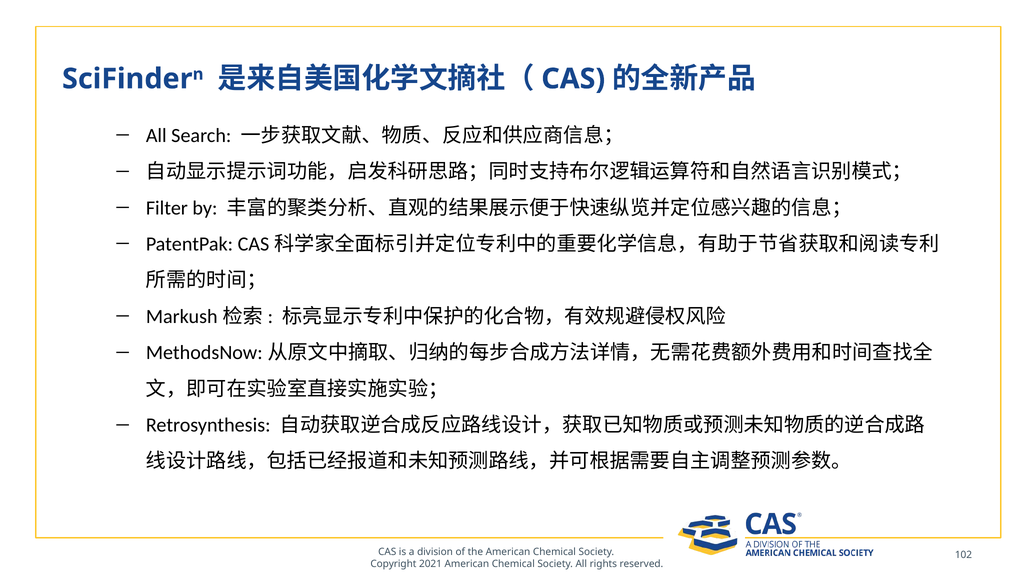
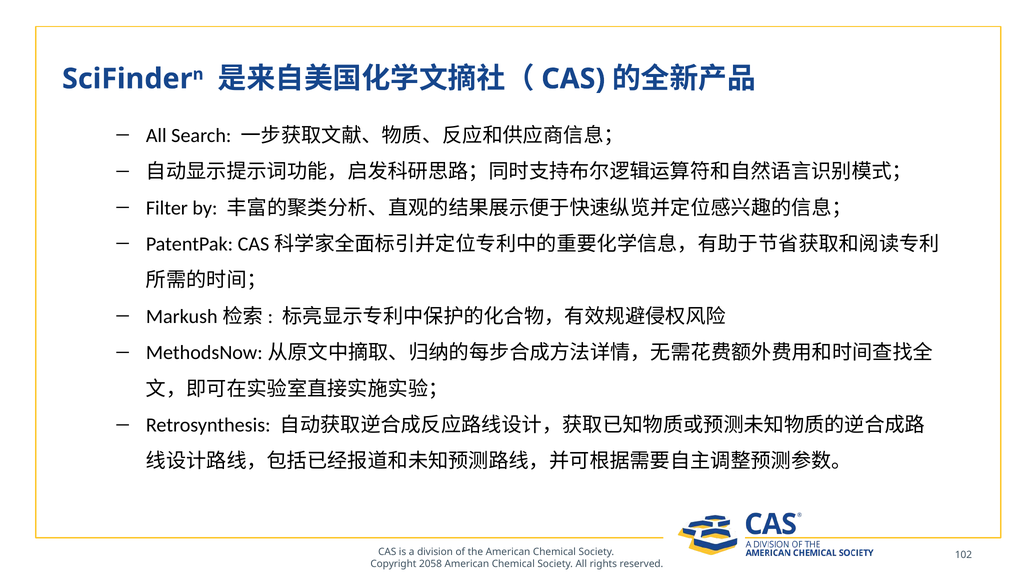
2021: 2021 -> 2058
